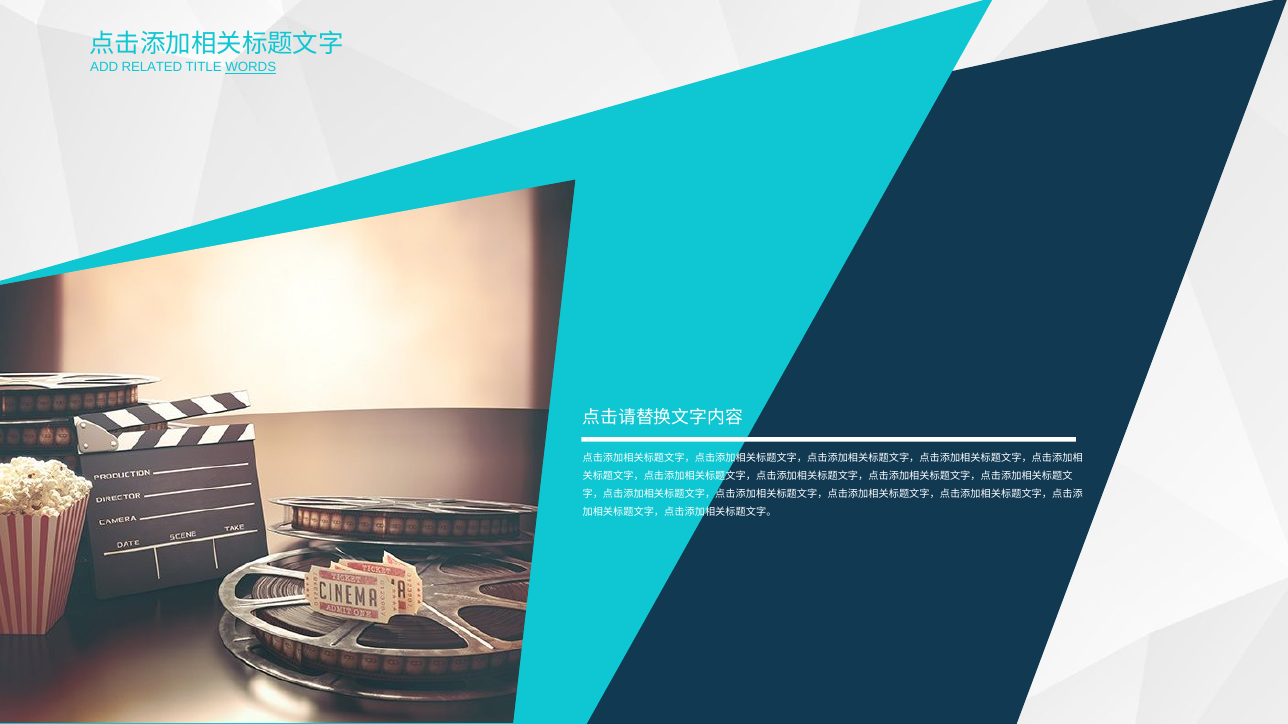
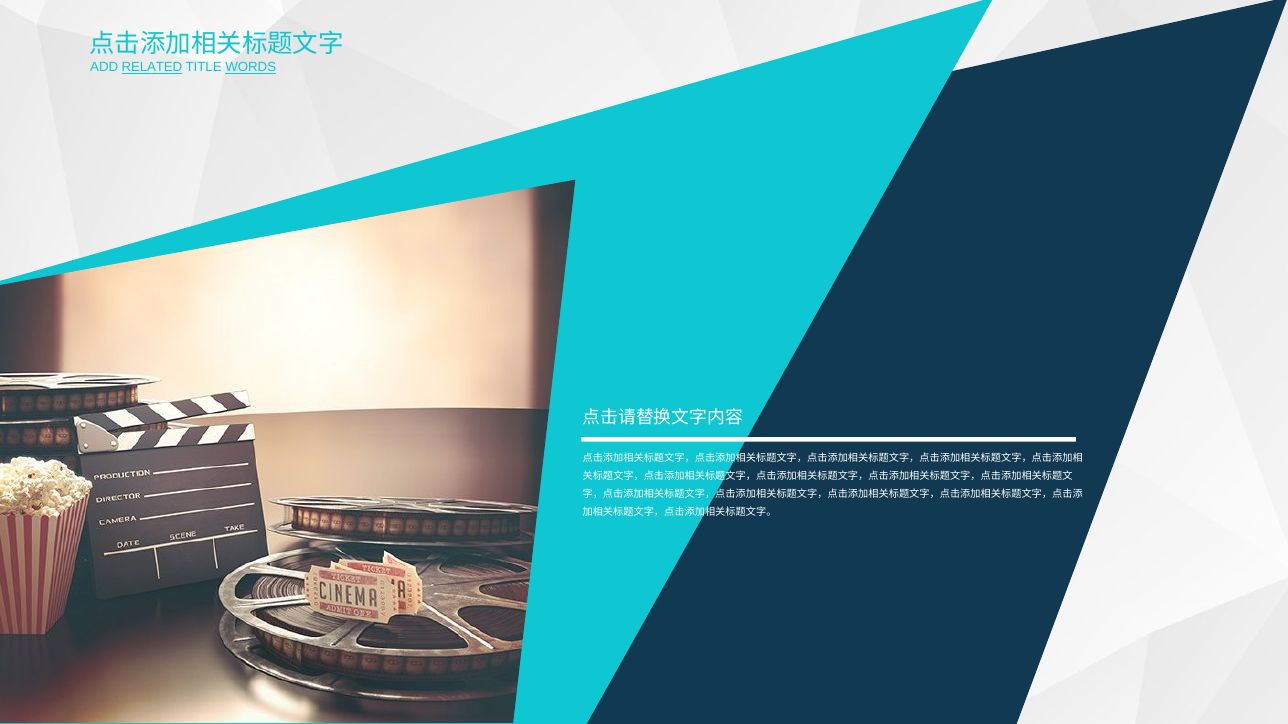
RELATED underline: none -> present
